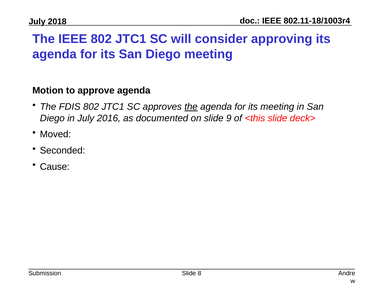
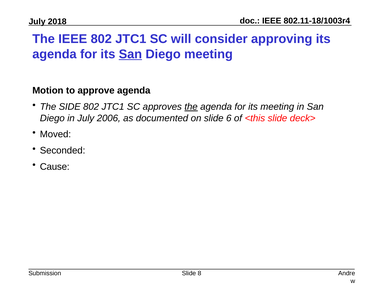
San at (130, 54) underline: none -> present
FDIS: FDIS -> SIDE
2016: 2016 -> 2006
9: 9 -> 6
